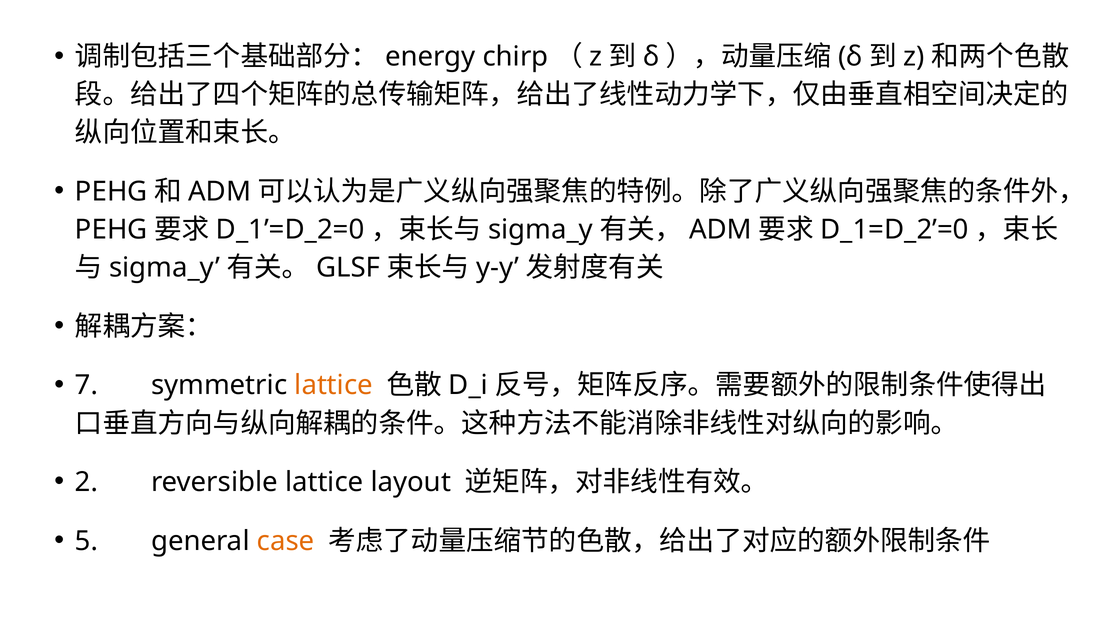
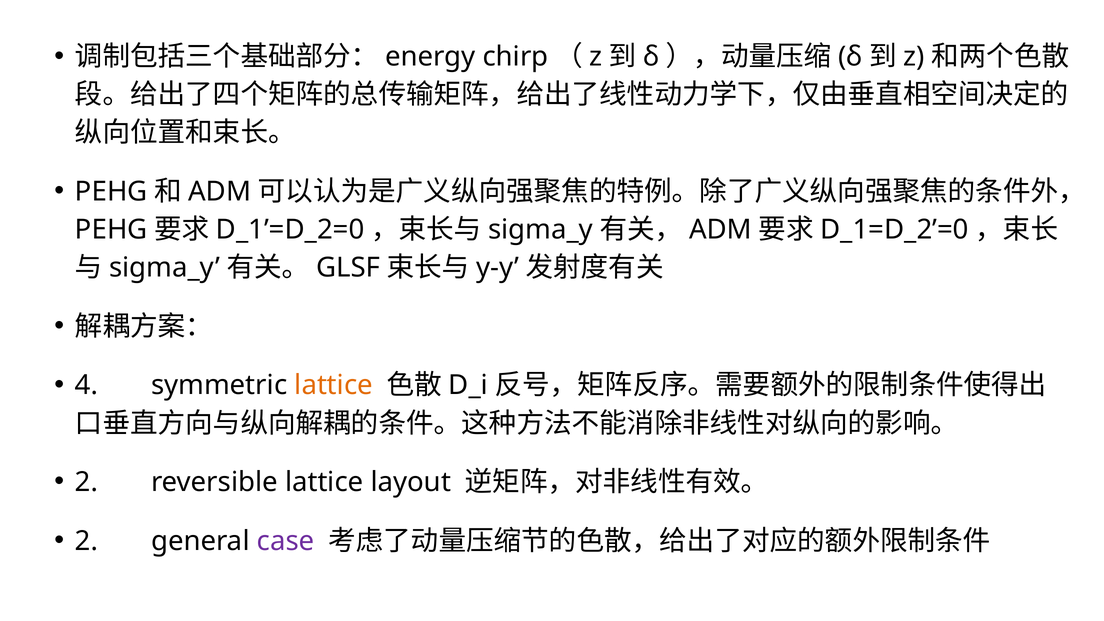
7: 7 -> 4
5 at (87, 541): 5 -> 2
case colour: orange -> purple
